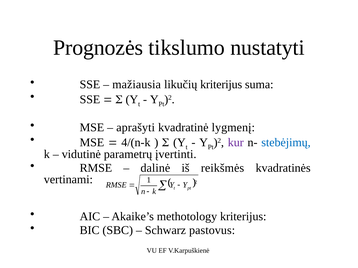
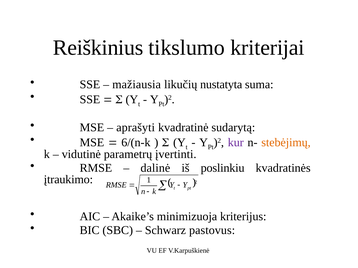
Prognozės: Prognozės -> Reiškinius
nustatyti: nustatyti -> kriterijai
likučių kriterijus: kriterijus -> nustatyta
lygmenį: lygmenį -> sudarytą
4/(n-k: 4/(n-k -> 6/(n-k
stebėjimų colour: blue -> orange
reikšmės: reikšmės -> poslinkiu
vertinami: vertinami -> įtraukimo
methotology: methotology -> minimizuoja
